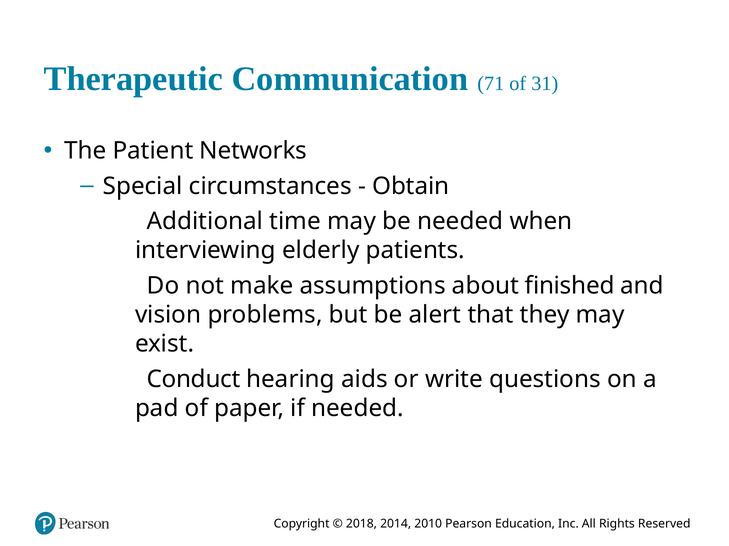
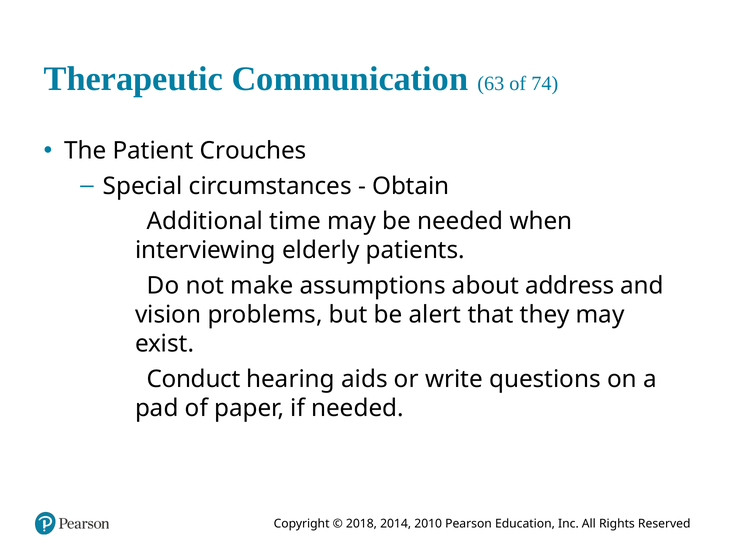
71: 71 -> 63
31: 31 -> 74
Networks: Networks -> Crouches
finished: finished -> address
